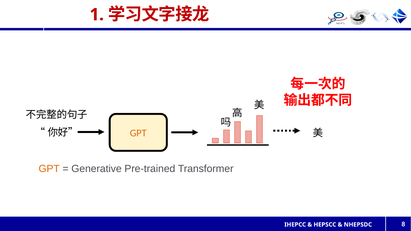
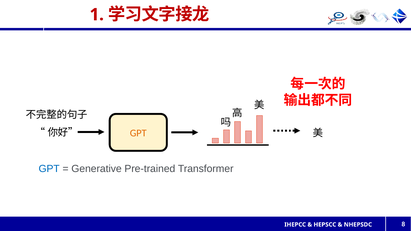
GPT at (49, 169) colour: orange -> blue
